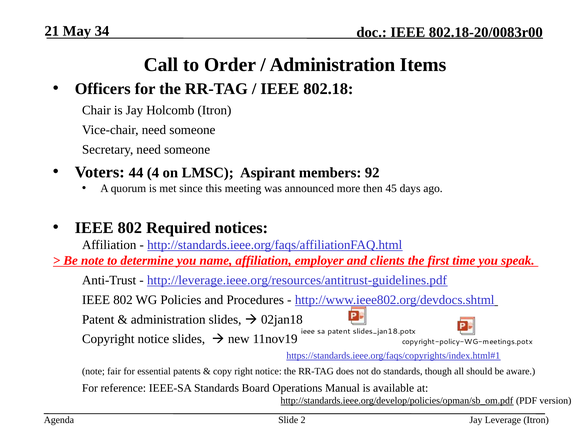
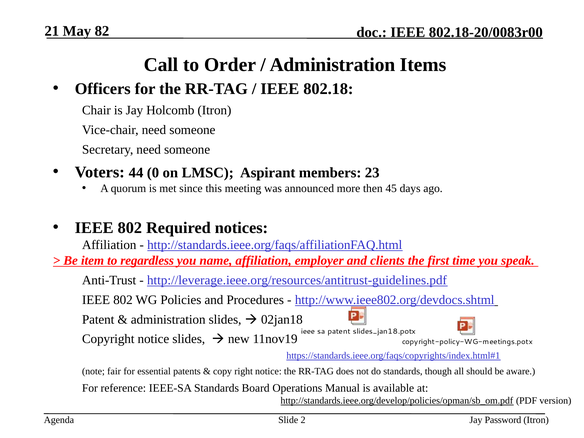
34: 34 -> 82
4: 4 -> 0
92: 92 -> 23
Be note: note -> item
determine: determine -> regardless
Leverage: Leverage -> Password
